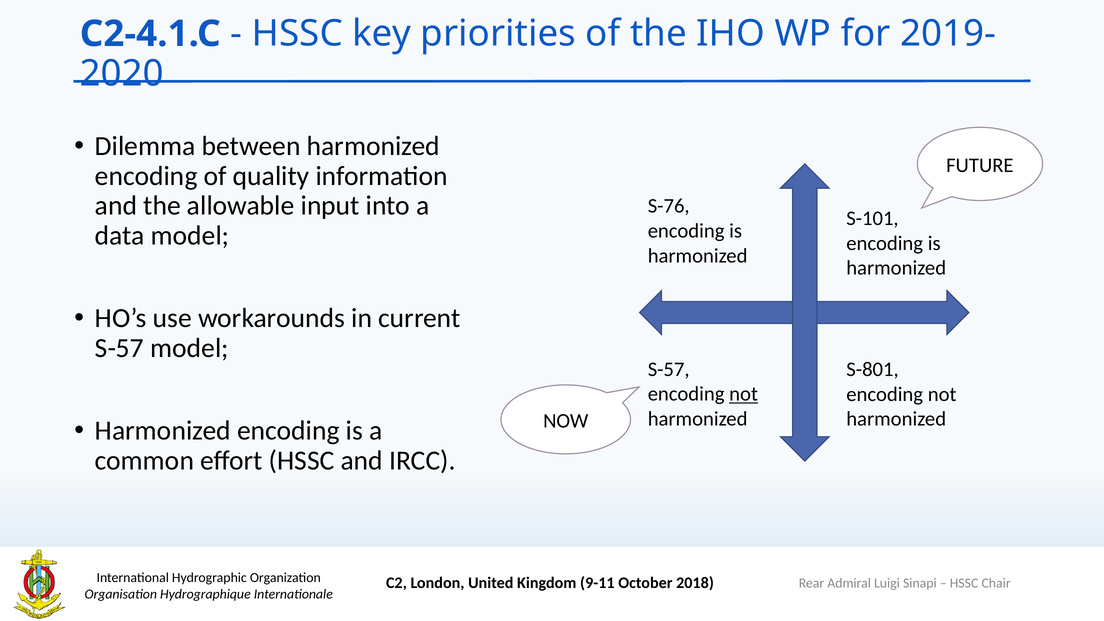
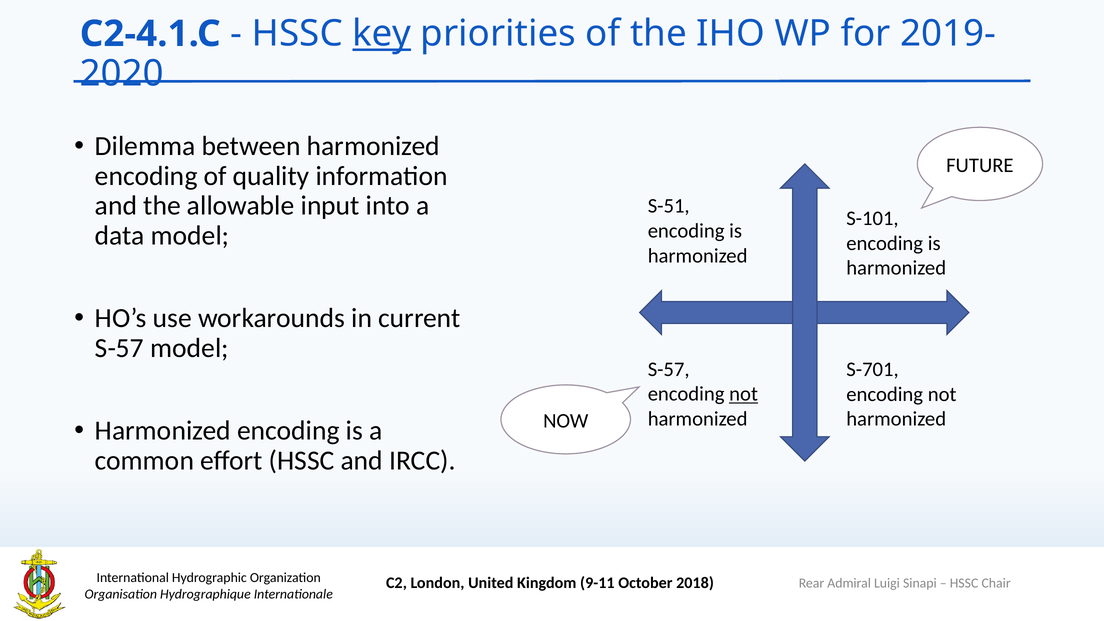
key underline: none -> present
S-76: S-76 -> S-51
S-801: S-801 -> S-701
